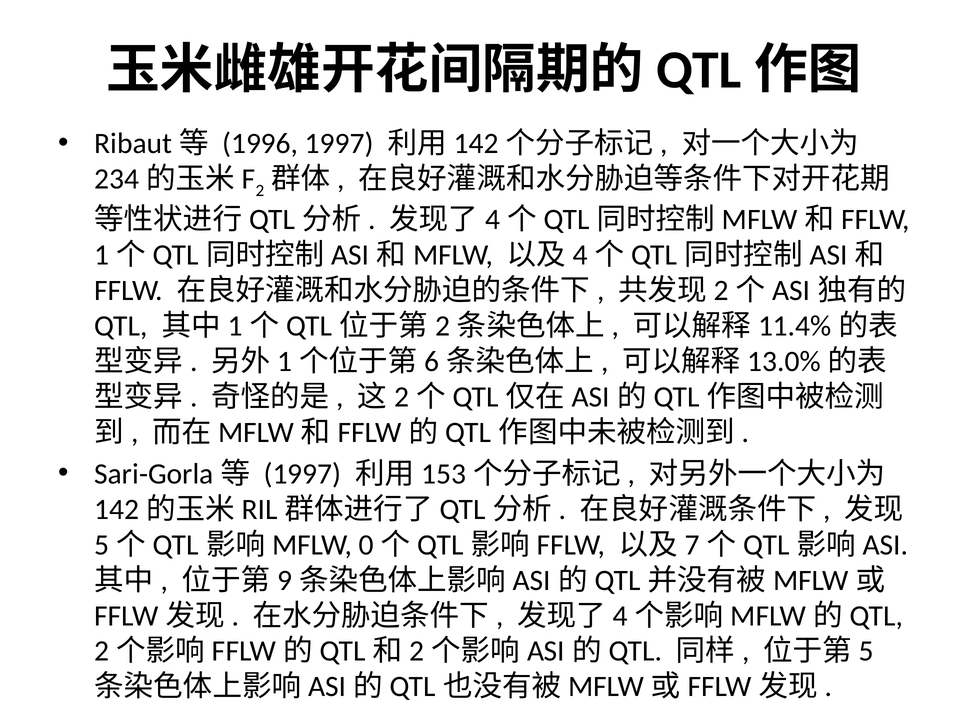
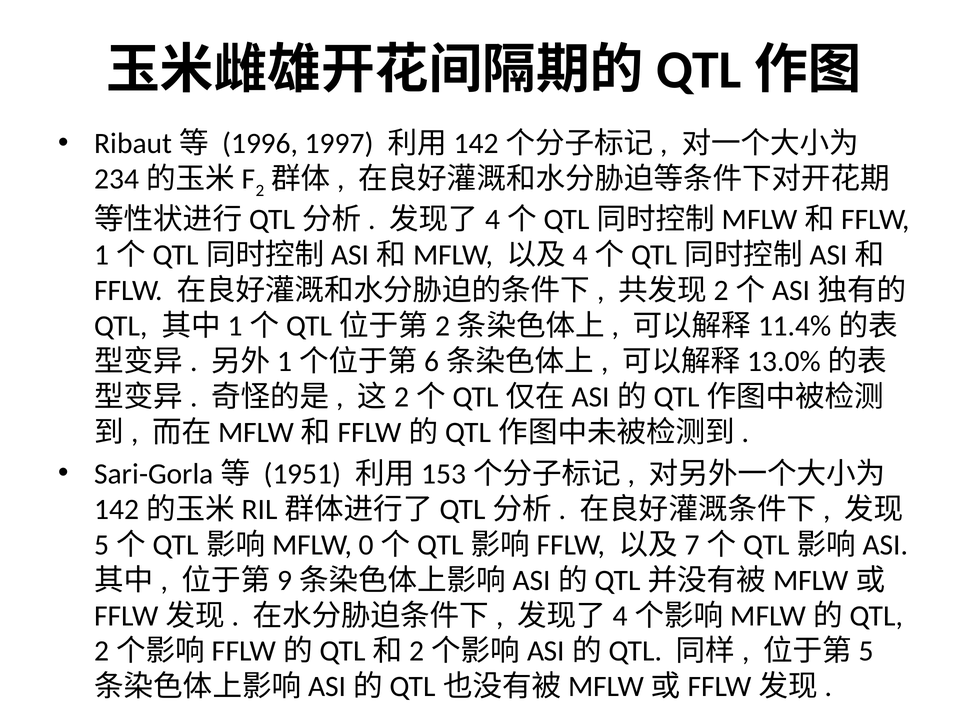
1997 at (302, 474): 1997 -> 1951
